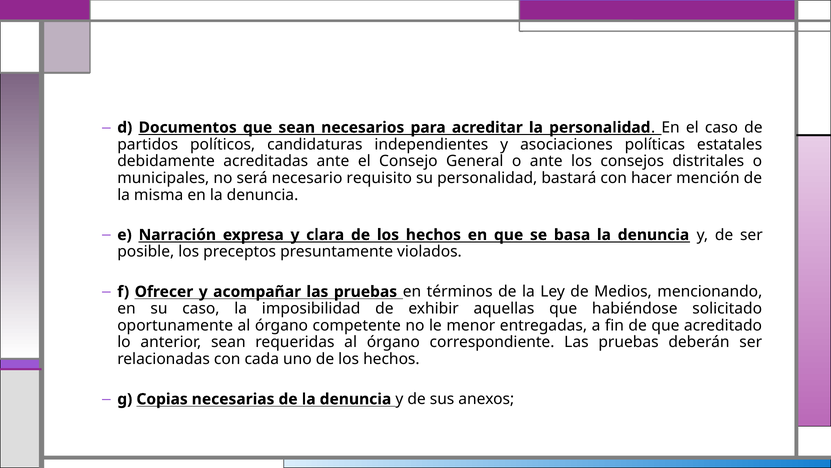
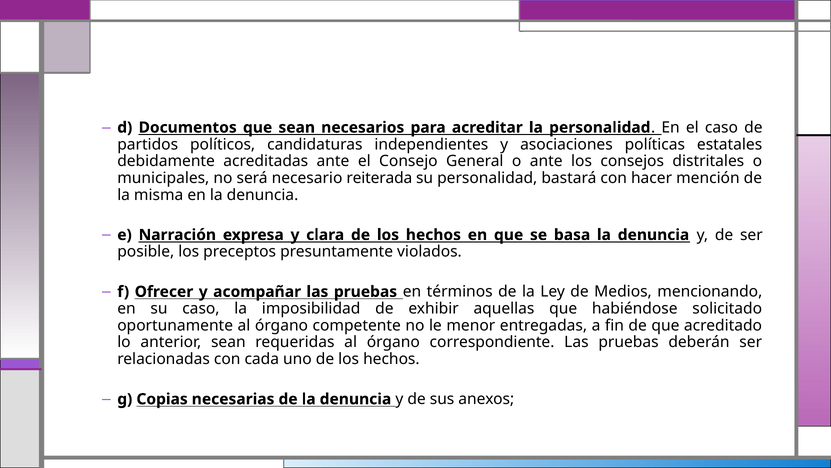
requisito: requisito -> reiterada
